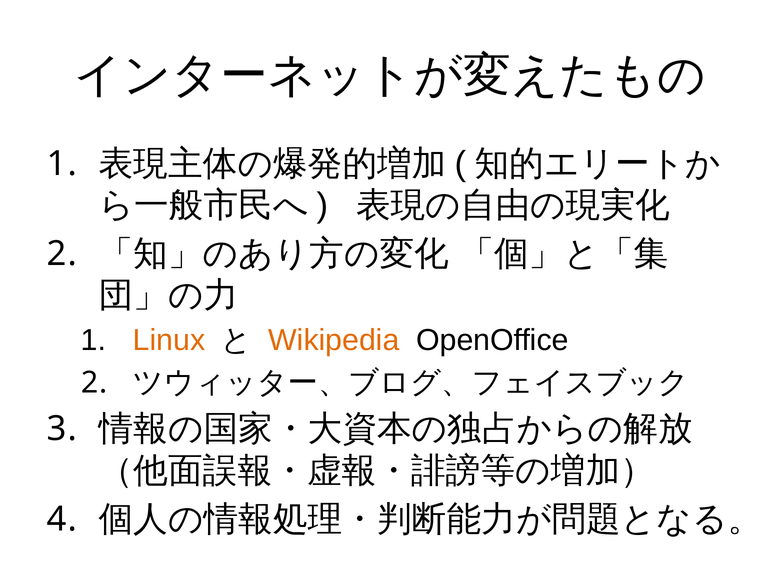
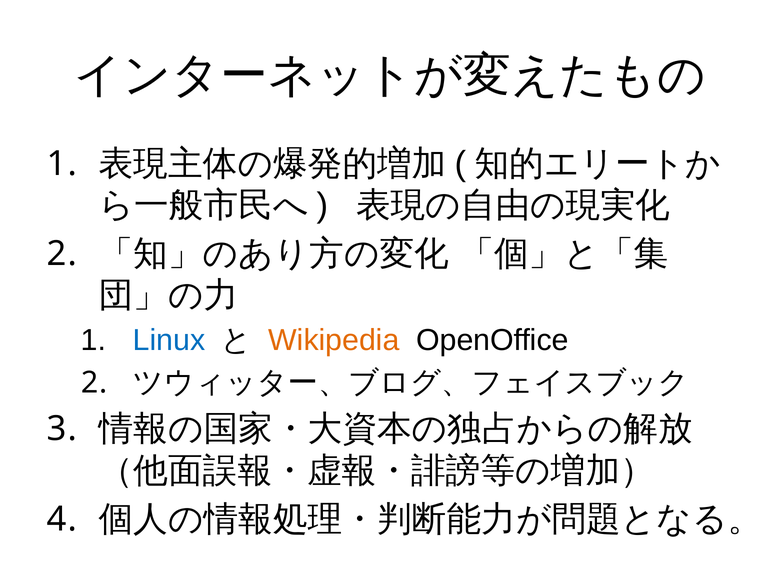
Linux colour: orange -> blue
